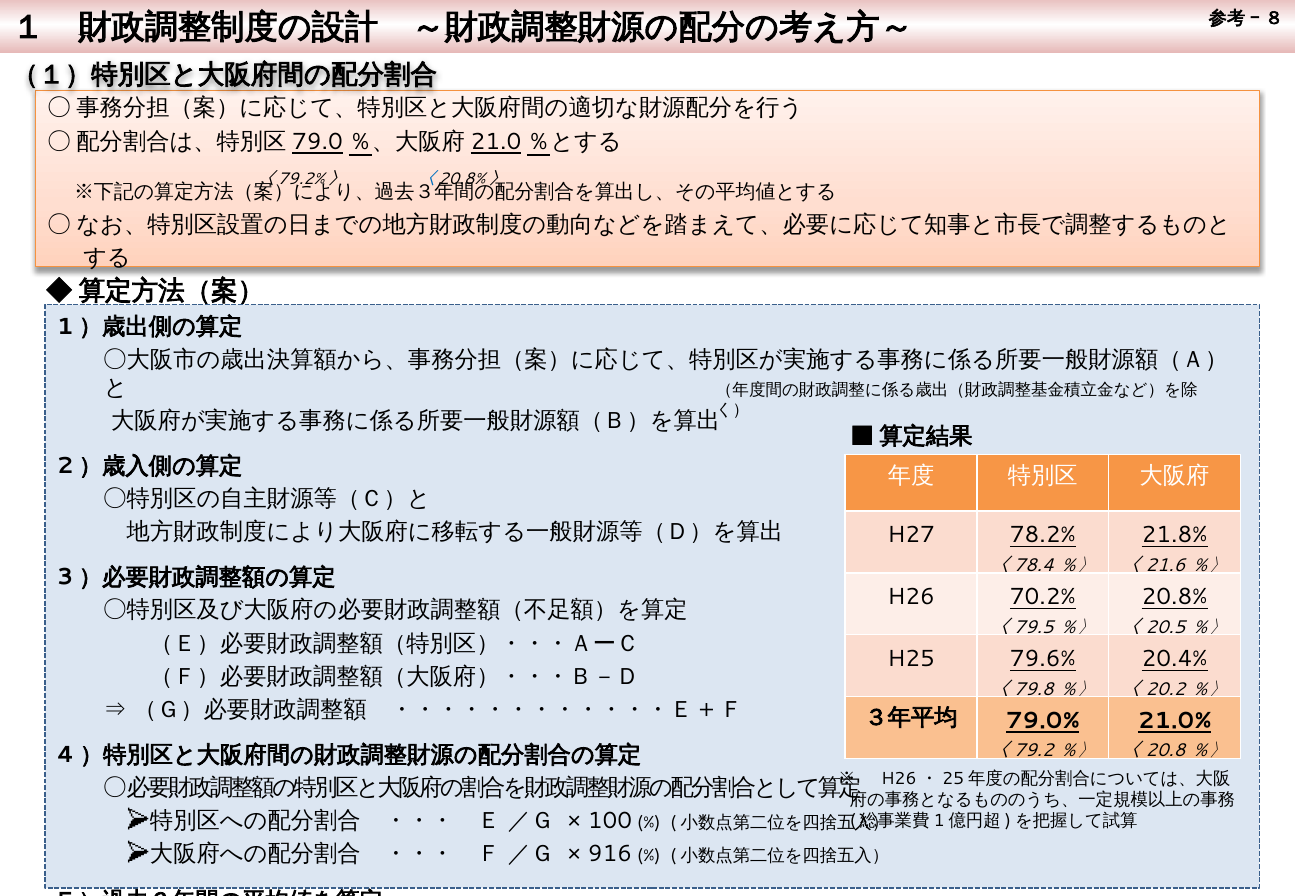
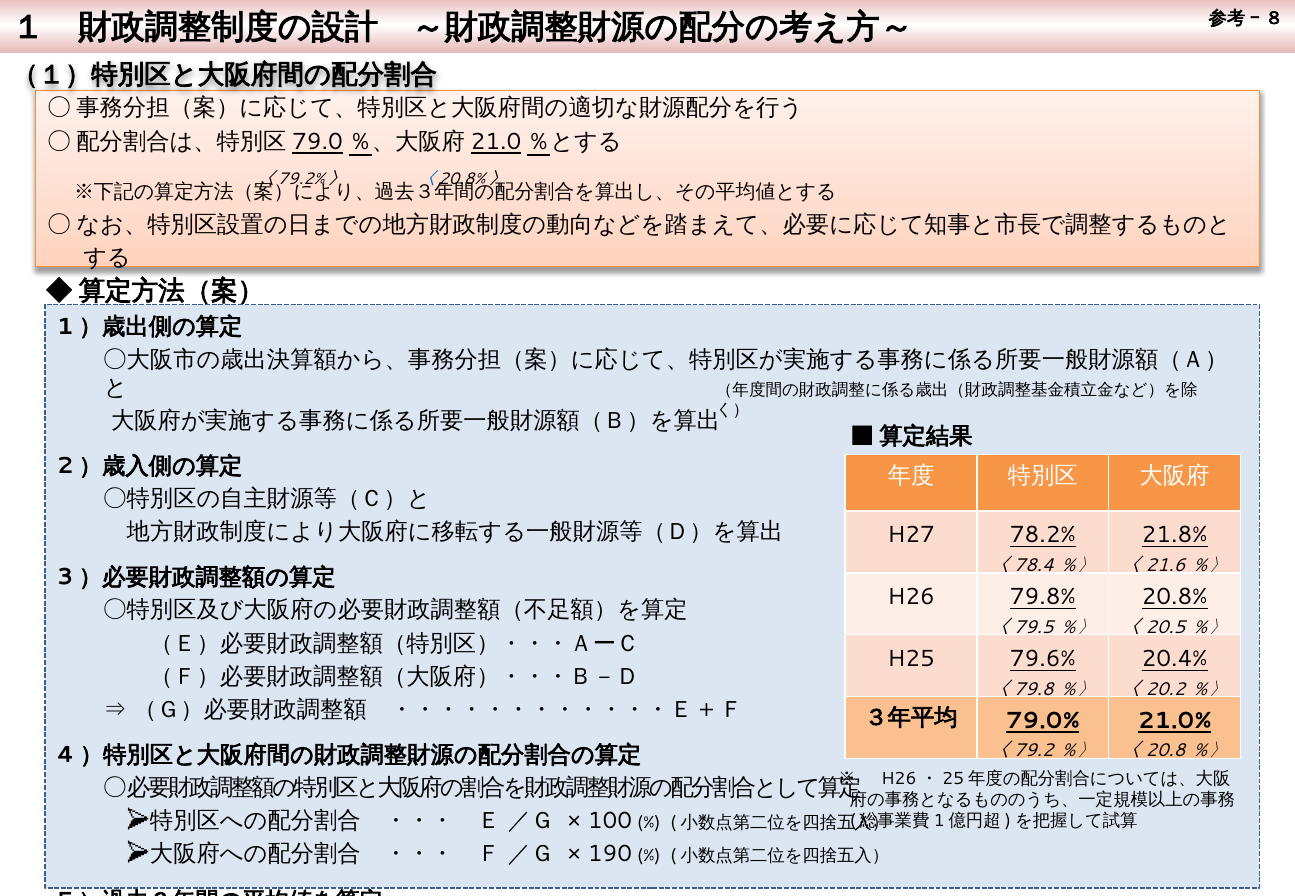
70.2%: 70.2% -> 79.8%
916: 916 -> 190
